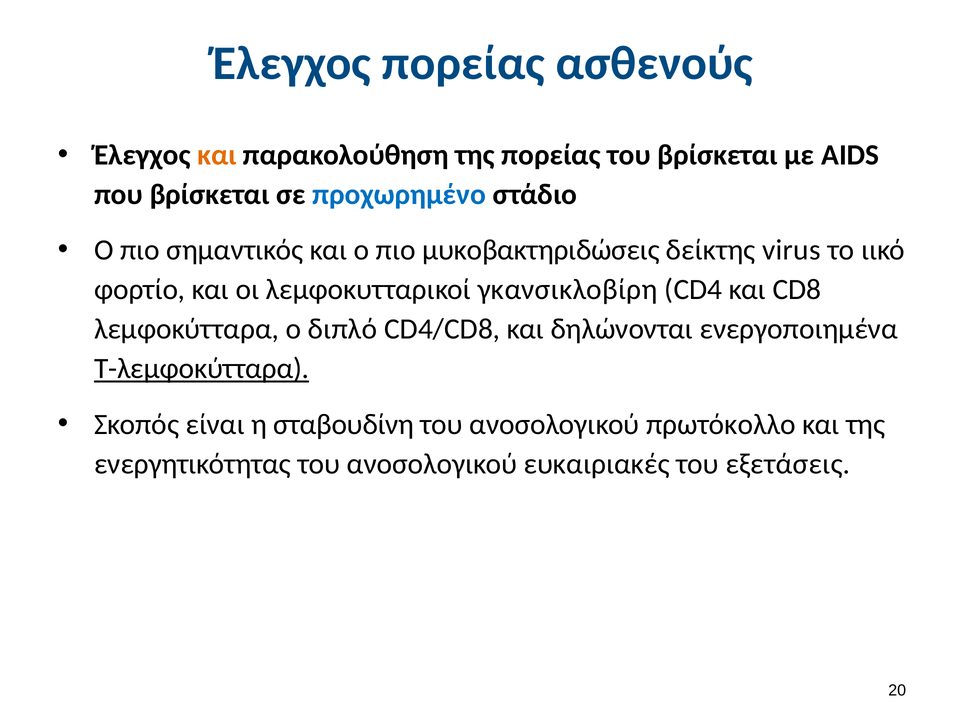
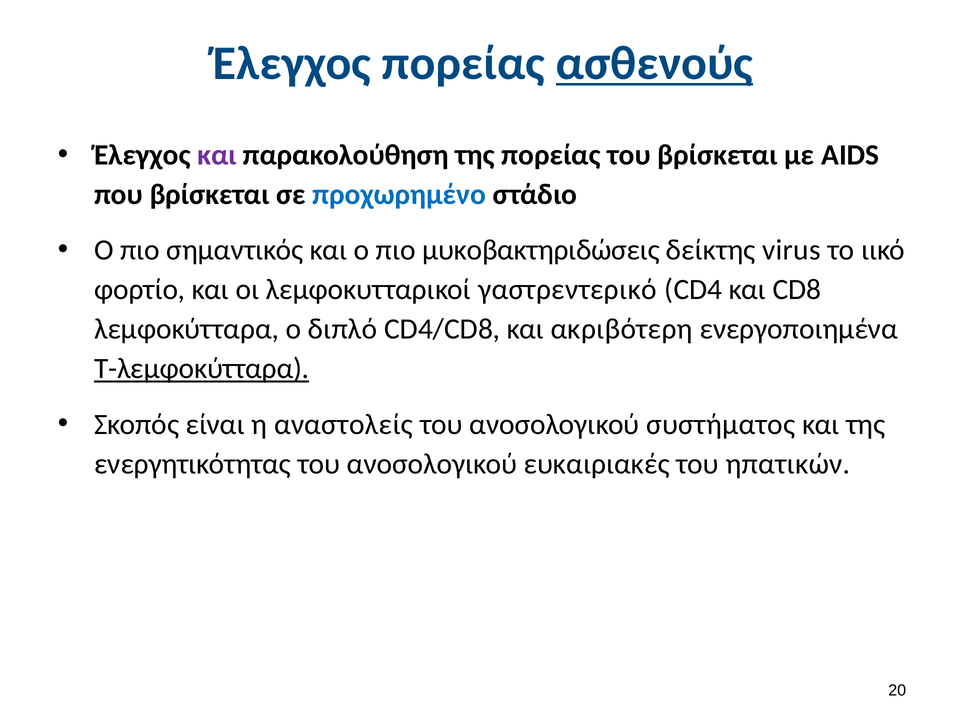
ασθενούς underline: none -> present
και at (217, 155) colour: orange -> purple
γκανσικλοβίρη: γκανσικλοβίρη -> γαστρεντερικό
δηλώνονται: δηλώνονται -> ακριβότερη
σταβουδίνη: σταβουδίνη -> αναστολείς
πρωτόκολλο: πρωτόκολλο -> συστήματος
εξετάσεις: εξετάσεις -> ηπατικών
